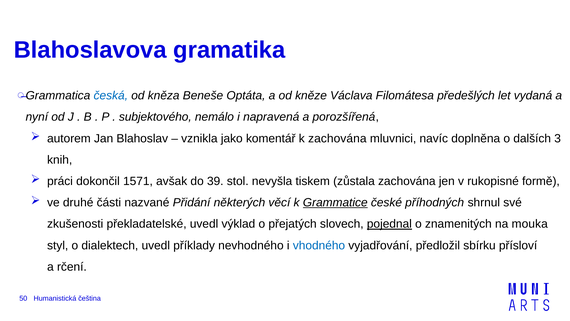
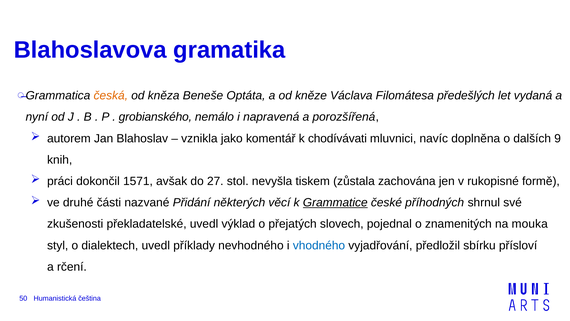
česká colour: blue -> orange
subjektového: subjektového -> grobianského
k zachována: zachována -> chodívávati
3: 3 -> 9
39: 39 -> 27
pojednal underline: present -> none
